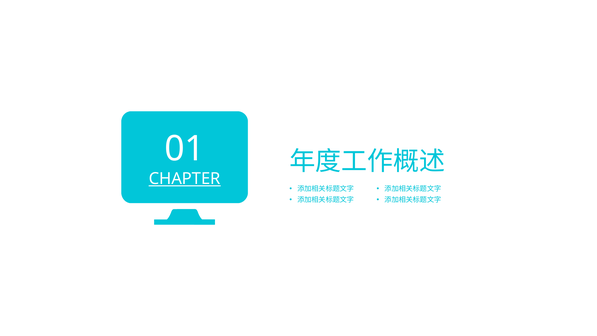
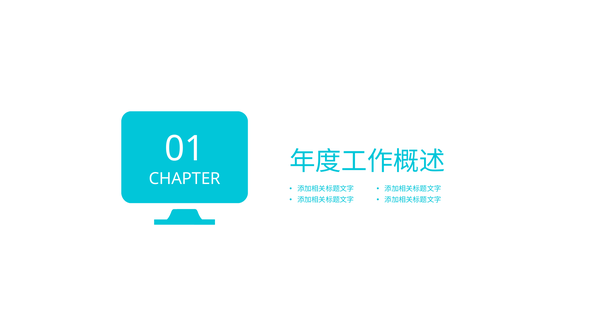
CHAPTER underline: present -> none
